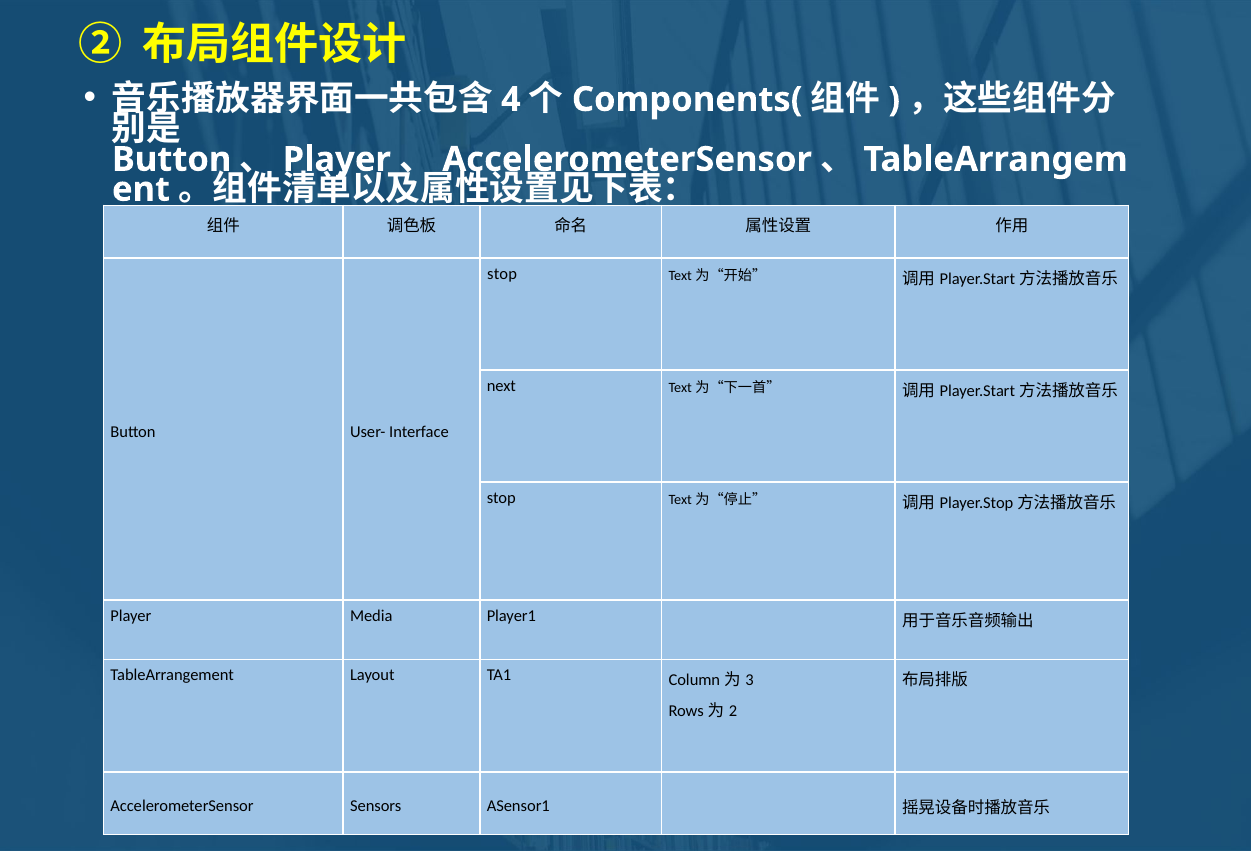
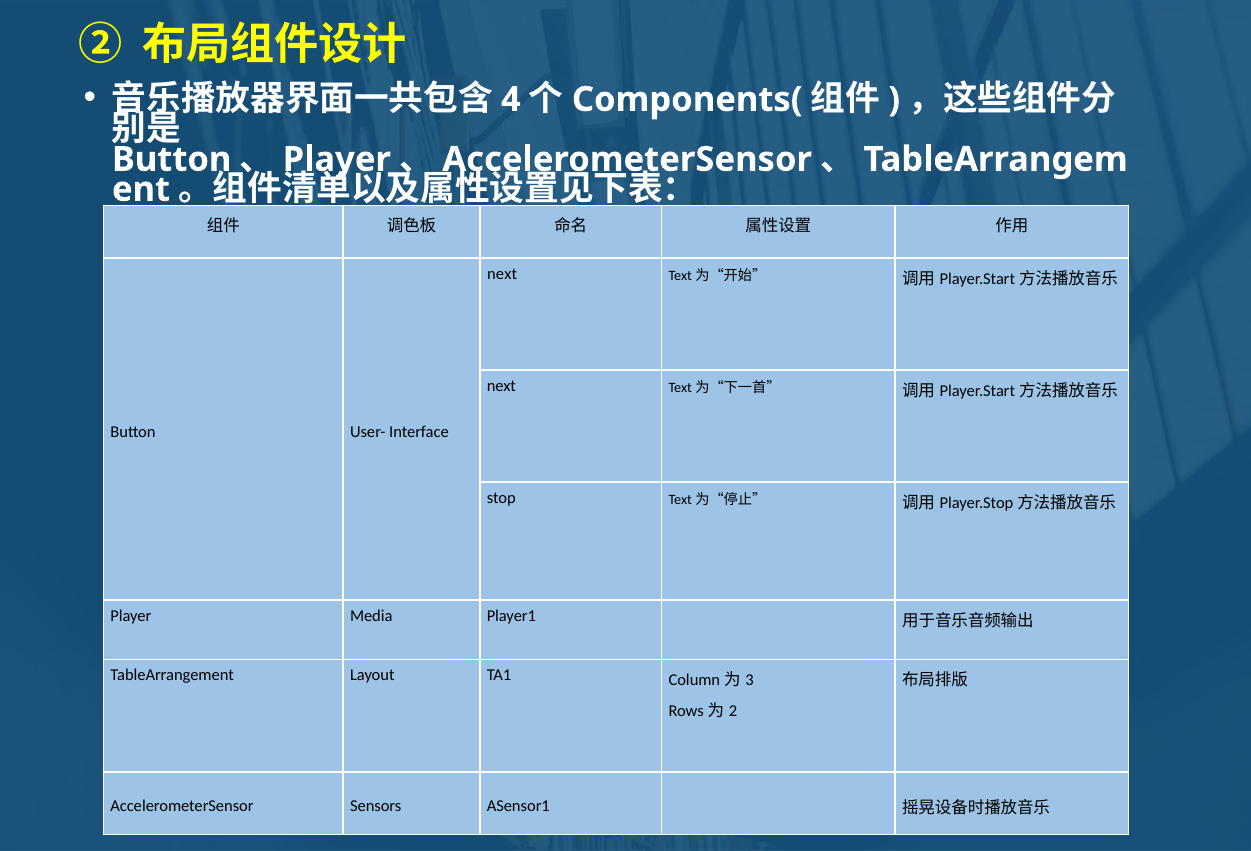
stop at (502, 274): stop -> next
